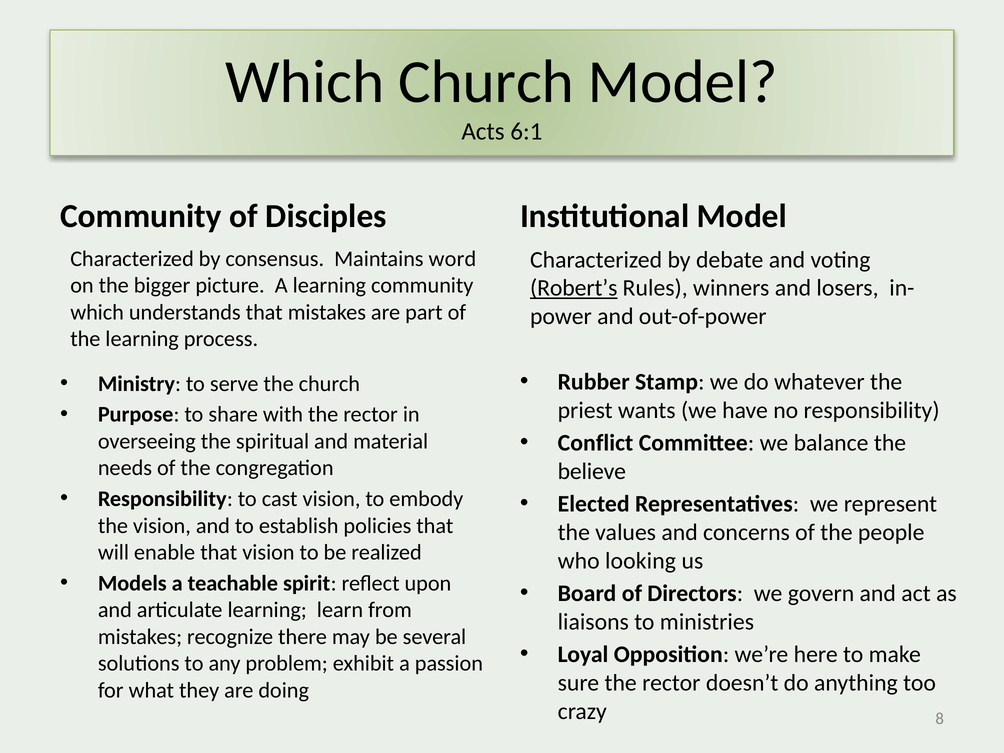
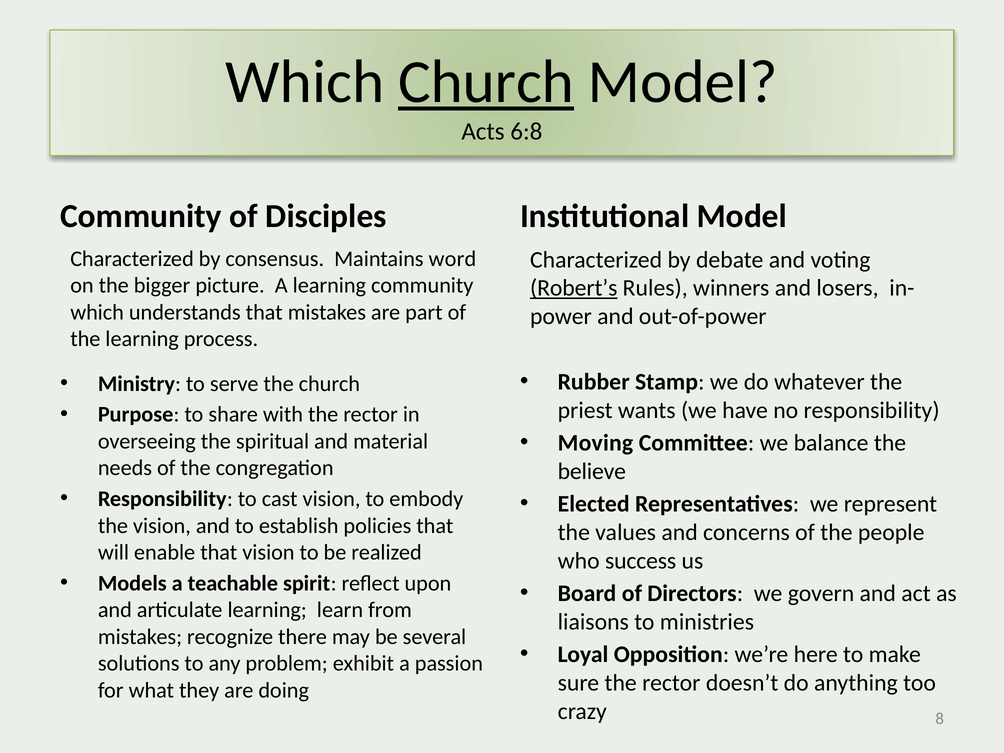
Church at (486, 82) underline: none -> present
6:1: 6:1 -> 6:8
Conflict: Conflict -> Moving
looking: looking -> success
